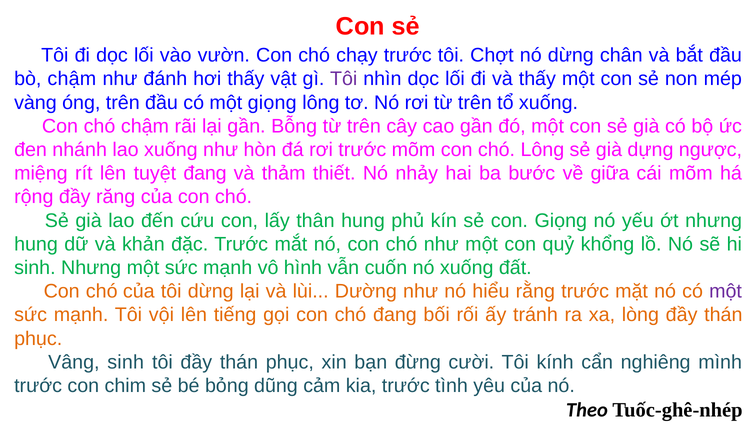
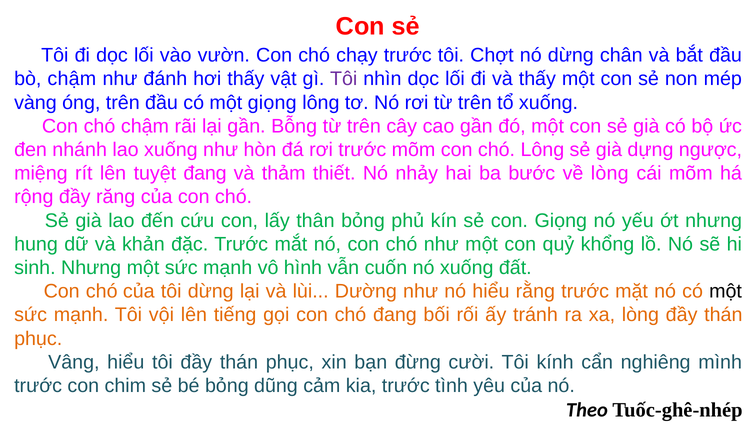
về giữa: giữa -> lòng
thân hung: hung -> bỏng
một at (726, 292) colour: purple -> black
Vâng sinh: sinh -> hiểu
